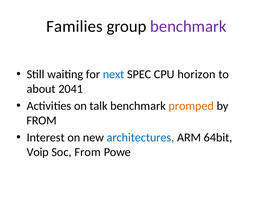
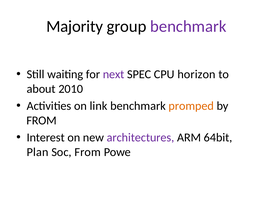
Families: Families -> Majority
next colour: blue -> purple
2041: 2041 -> 2010
talk: talk -> link
architectures colour: blue -> purple
Voip: Voip -> Plan
